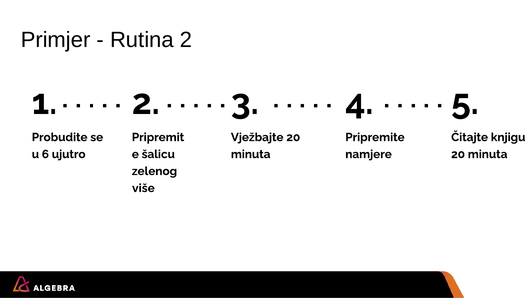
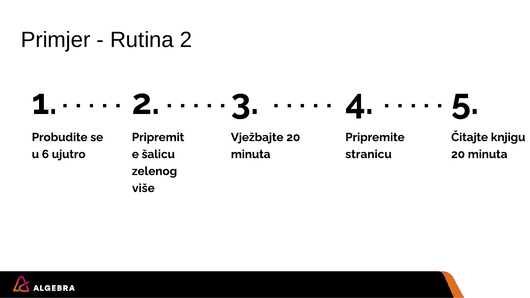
namjere: namjere -> stranicu
